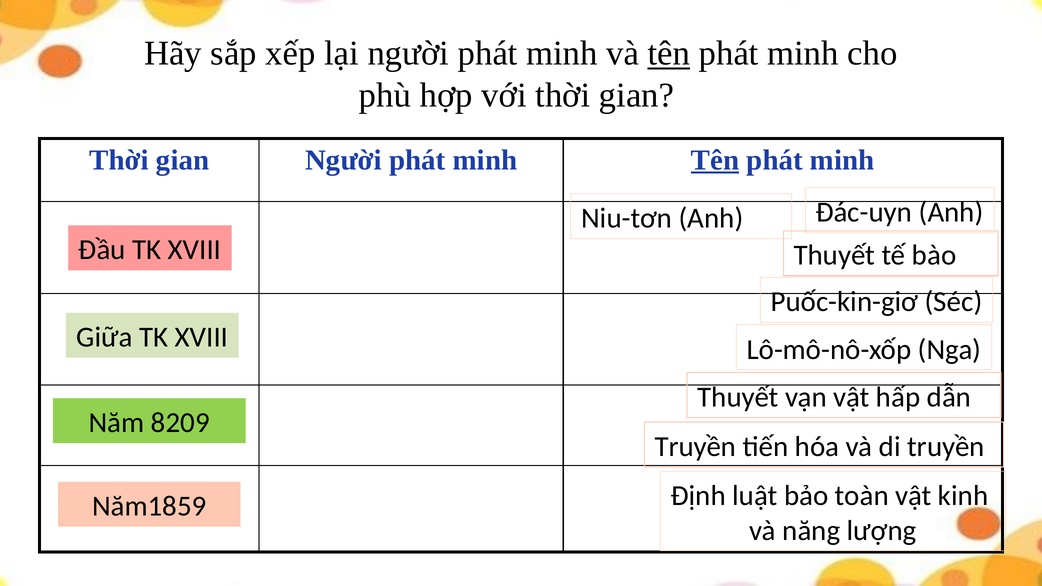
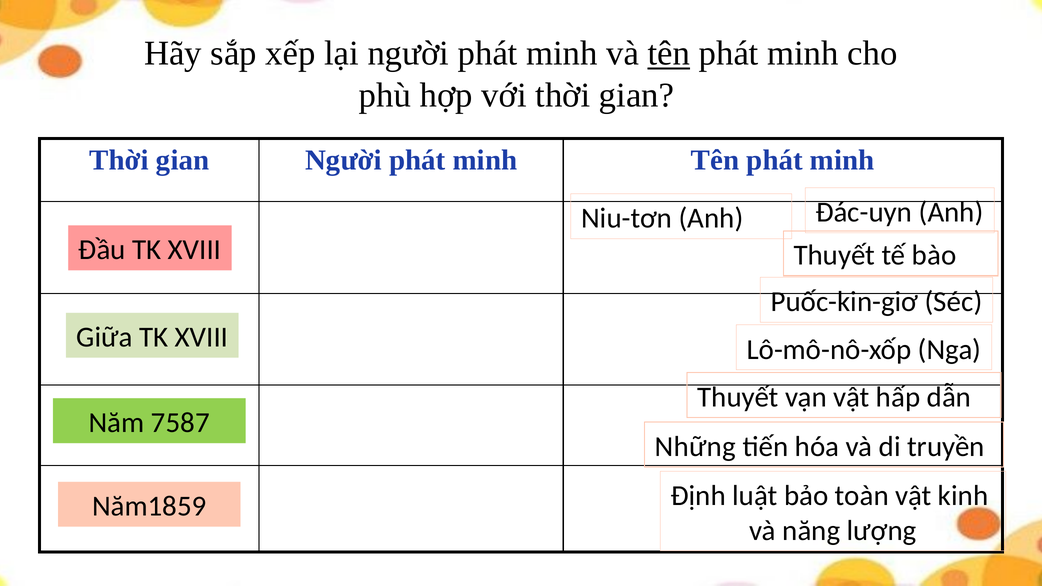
Tên at (715, 160) underline: present -> none
8209: 8209 -> 7587
Truyền at (695, 447): Truyền -> Những
